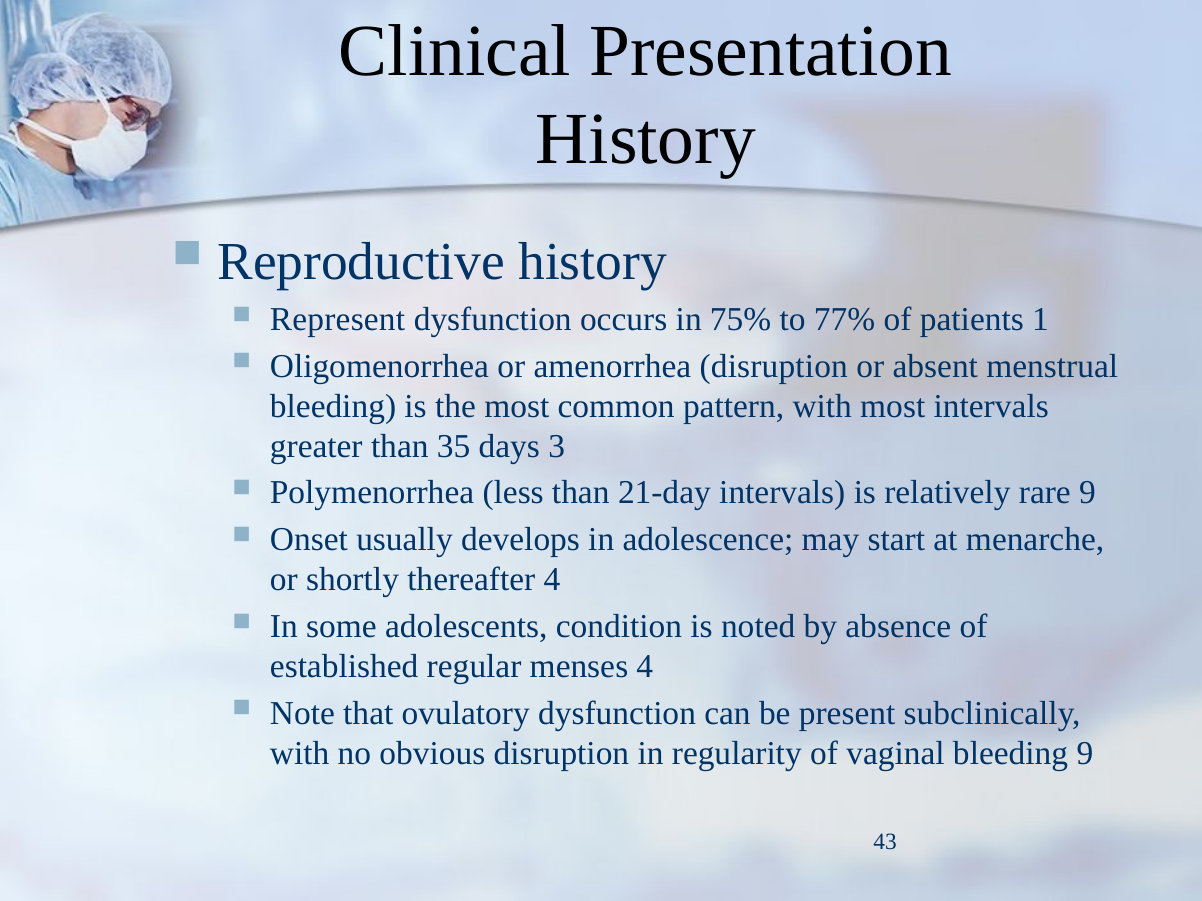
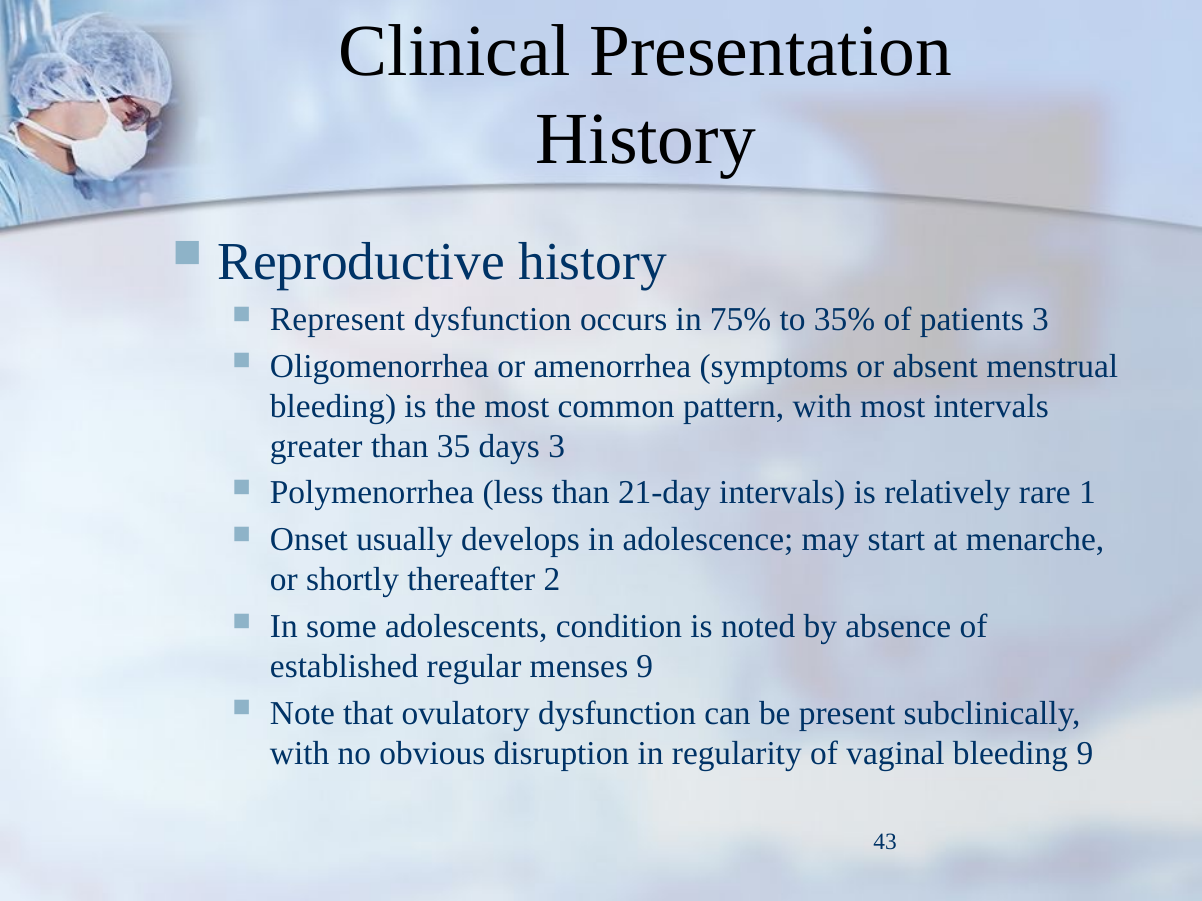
77%: 77% -> 35%
patients 1: 1 -> 3
amenorrhea disruption: disruption -> symptoms
rare 9: 9 -> 1
thereafter 4: 4 -> 2
menses 4: 4 -> 9
